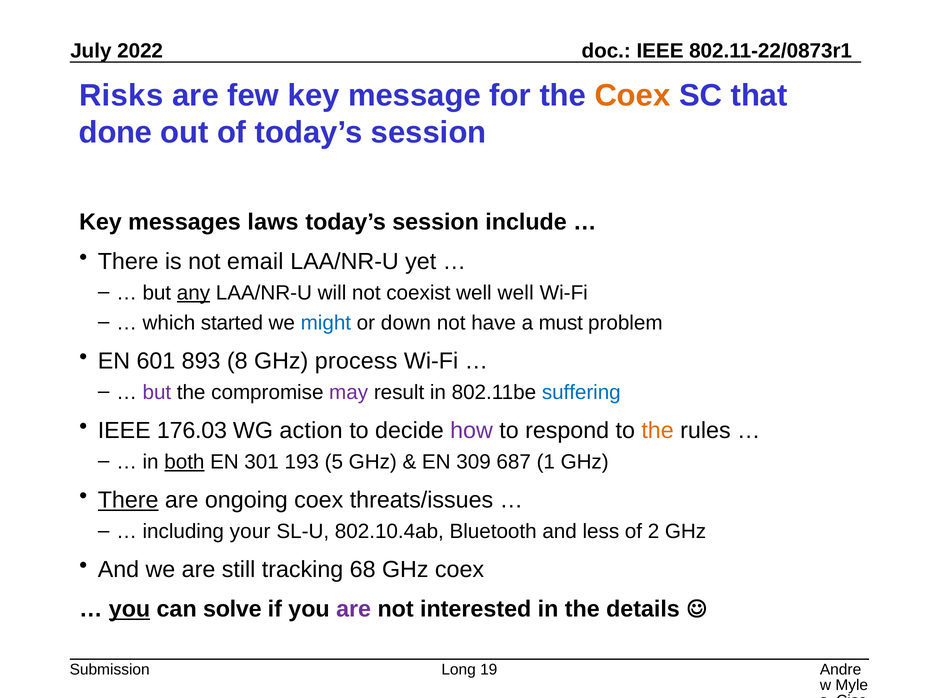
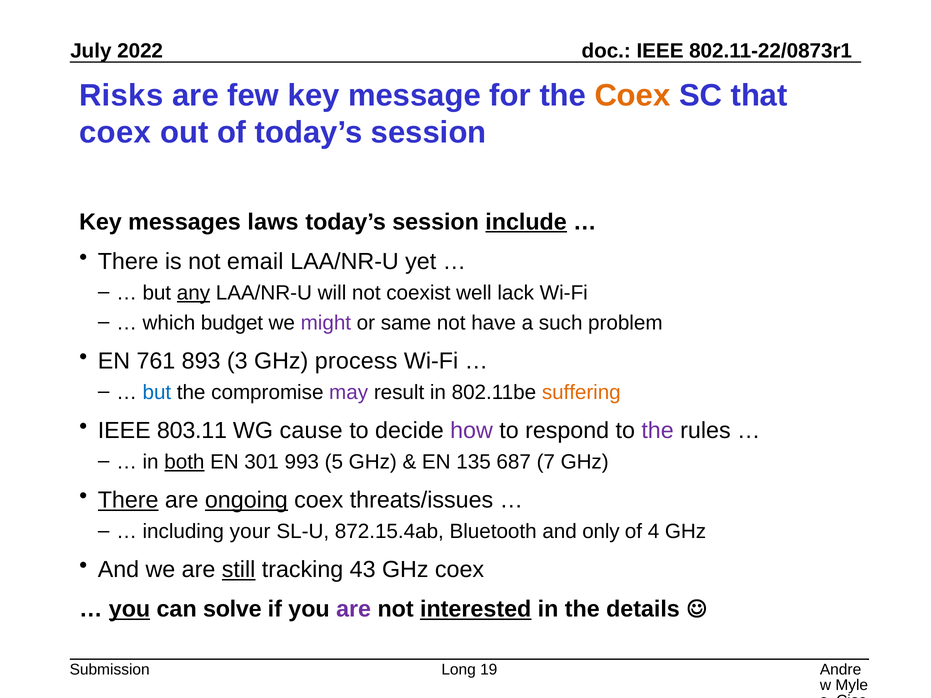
done at (116, 133): done -> coex
include underline: none -> present
well well: well -> lack
started: started -> budget
might colour: blue -> purple
down: down -> same
must: must -> such
601: 601 -> 761
8: 8 -> 3
but at (157, 392) colour: purple -> blue
suffering colour: blue -> orange
176.03: 176.03 -> 803.11
action: action -> cause
the at (658, 431) colour: orange -> purple
193: 193 -> 993
309: 309 -> 135
1: 1 -> 7
ongoing underline: none -> present
802.10.4ab: 802.10.4ab -> 872.15.4ab
less: less -> only
2: 2 -> 4
still underline: none -> present
68: 68 -> 43
interested underline: none -> present
